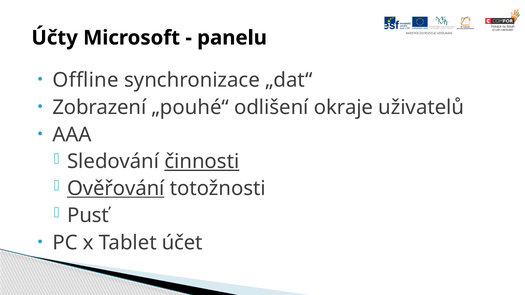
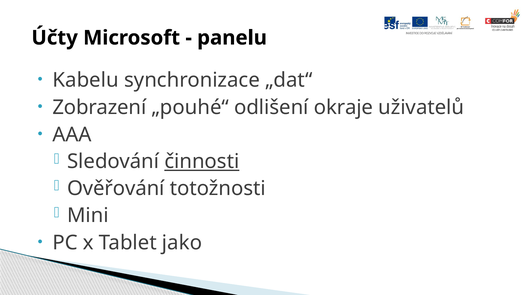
Offline: Offline -> Kabelu
Ověřování underline: present -> none
Pusť: Pusť -> Mini
účet: účet -> jako
